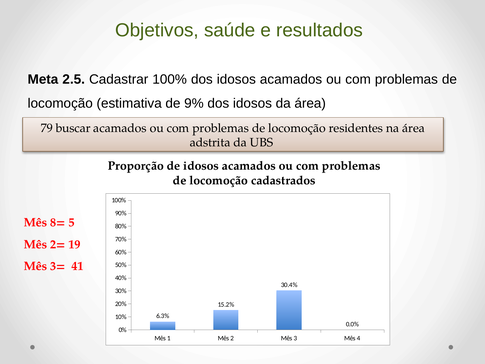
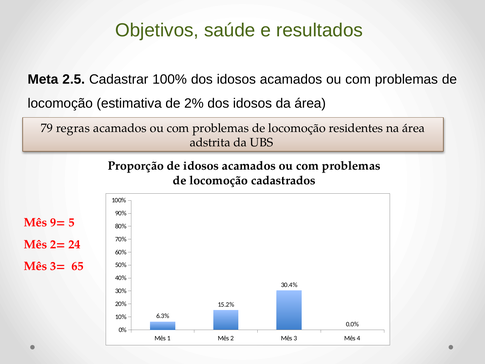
9%: 9% -> 2%
buscar: buscar -> regras
8=: 8= -> 9=
19: 19 -> 24
41: 41 -> 65
